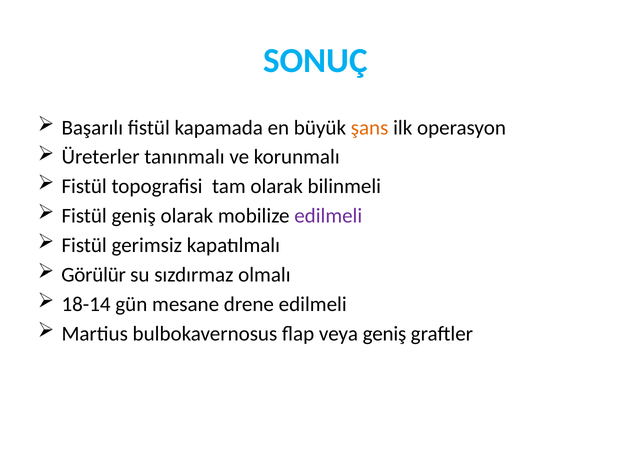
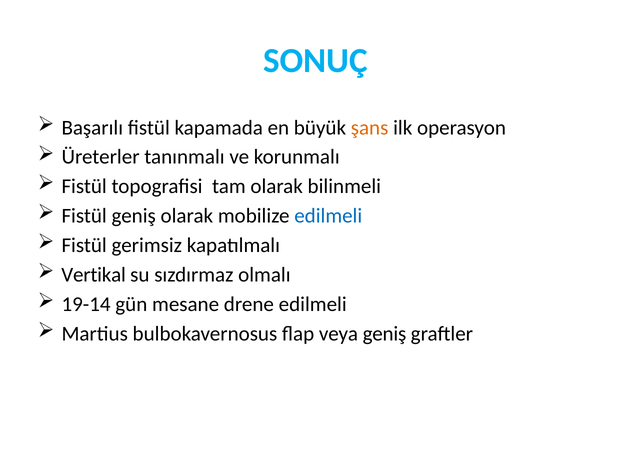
edilmeli at (328, 216) colour: purple -> blue
Görülür: Görülür -> Vertikal
18-14: 18-14 -> 19-14
